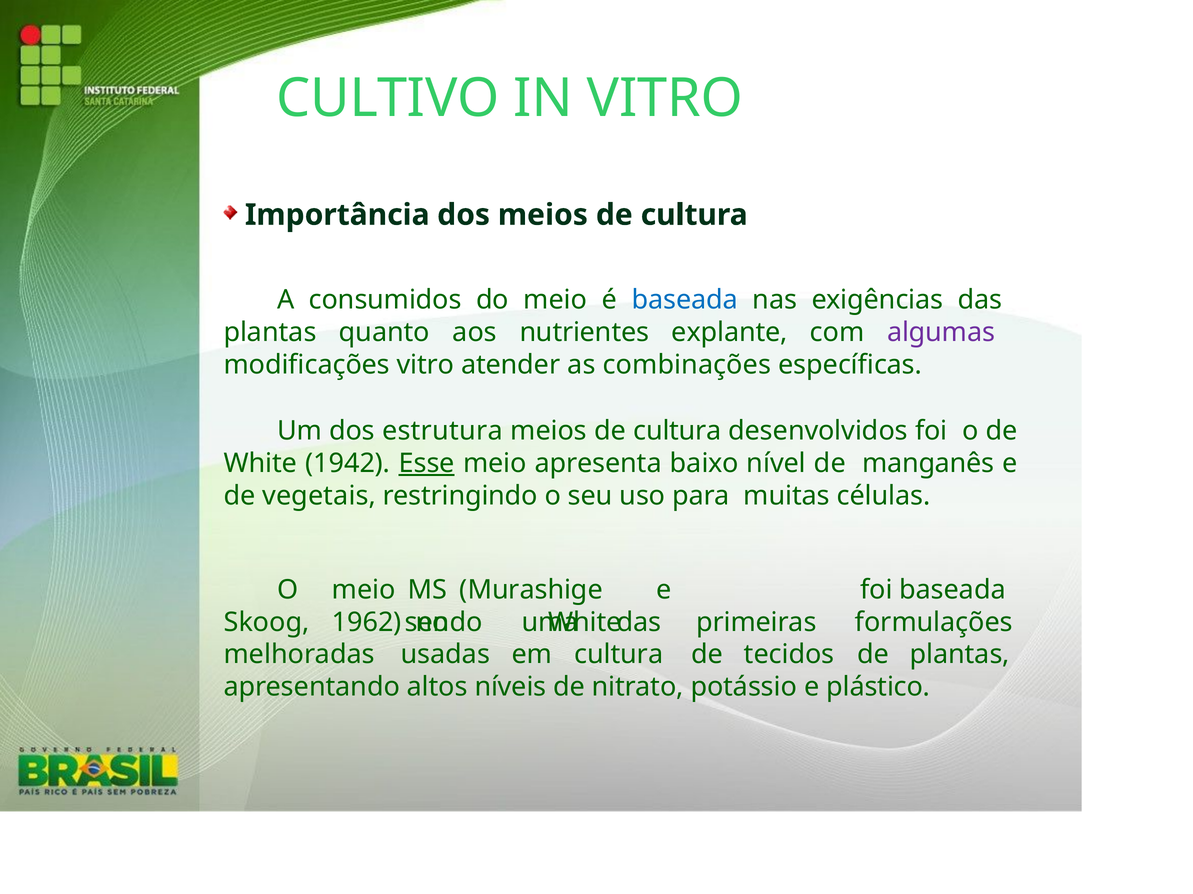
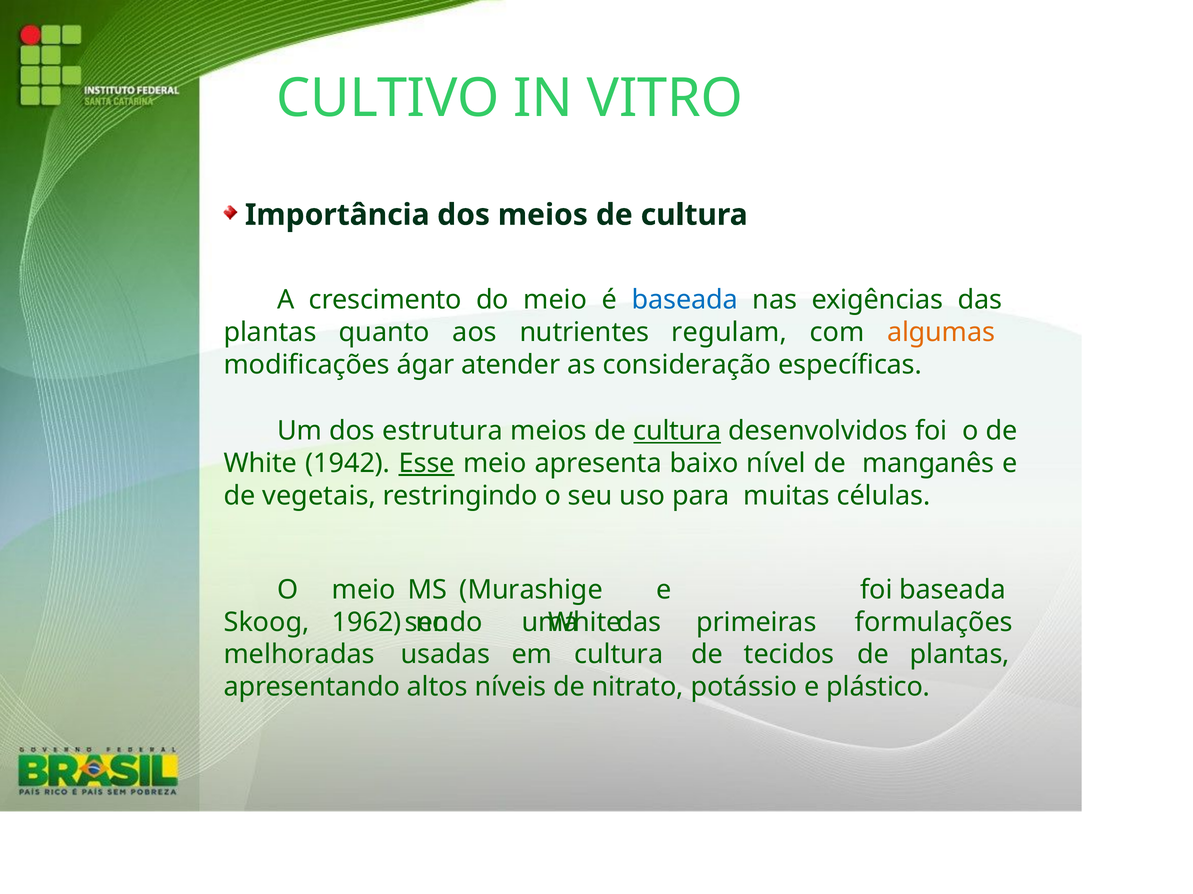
consumidos: consumidos -> crescimento
explante: explante -> regulam
algumas colour: purple -> orange
modificações vitro: vitro -> ágar
combinações: combinações -> consideração
cultura at (677, 431) underline: none -> present
